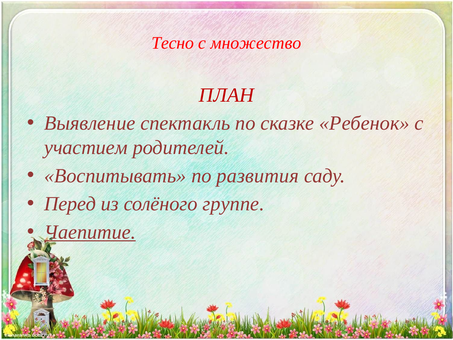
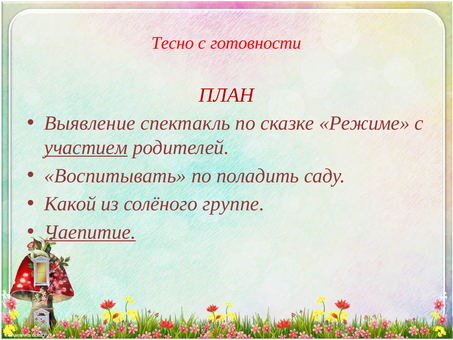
множество: множество -> готовности
Ребенок: Ребенок -> Режиме
участием underline: none -> present
развития: развития -> поладить
Перед: Перед -> Какой
